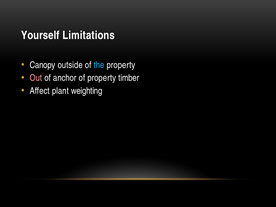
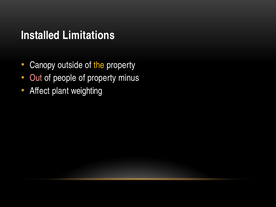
Yourself: Yourself -> Installed
the colour: light blue -> yellow
anchor: anchor -> people
timber: timber -> minus
